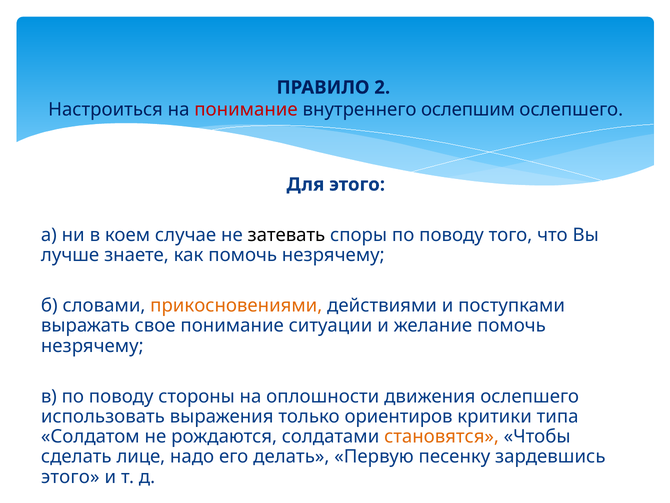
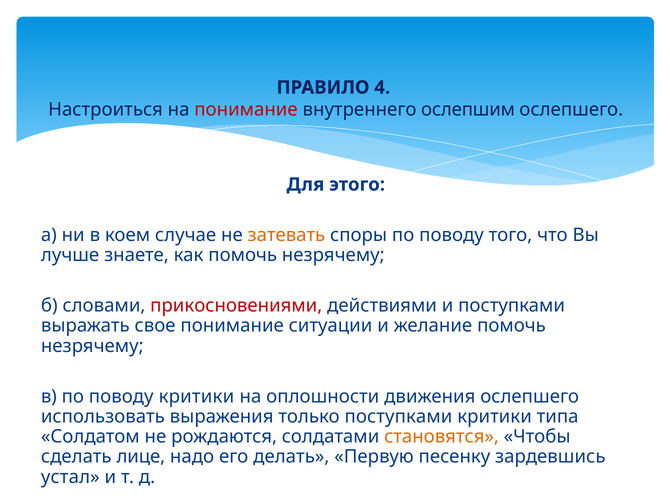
2: 2 -> 4
затевать colour: black -> orange
прикосновениями colour: orange -> red
поводу стороны: стороны -> критики
только ориентиров: ориентиров -> поступками
этого at (70, 476): этого -> устал
